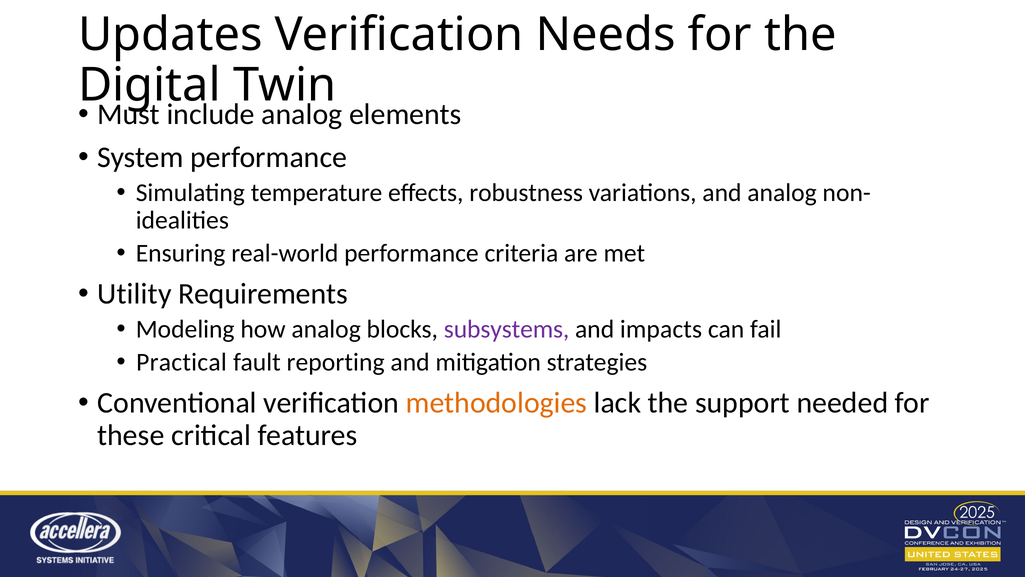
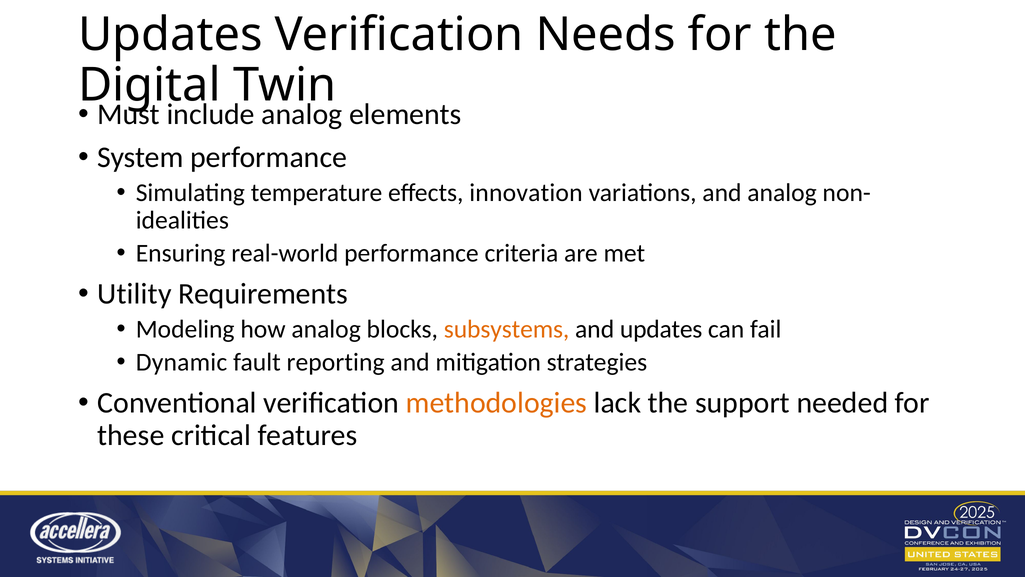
robustness: robustness -> innovation
subsystems colour: purple -> orange
and impacts: impacts -> updates
Practical: Practical -> Dynamic
